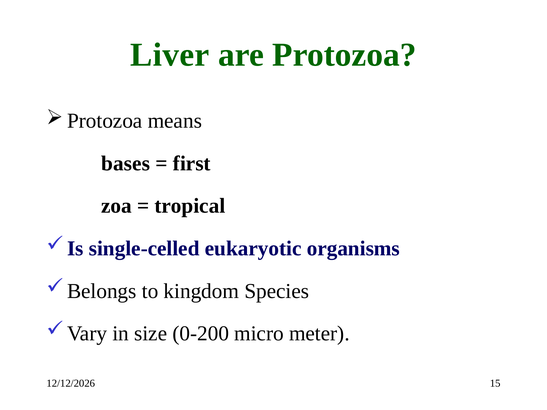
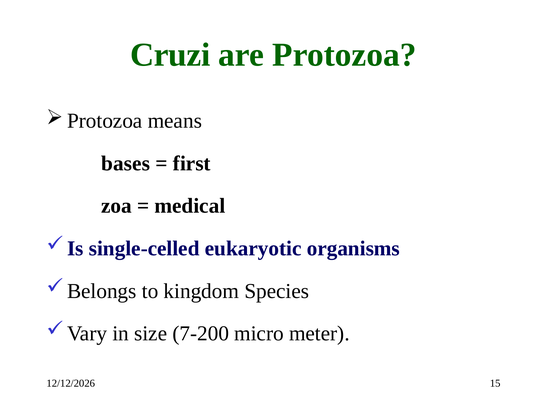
Liver: Liver -> Cruzi
tropical: tropical -> medical
0-200: 0-200 -> 7-200
